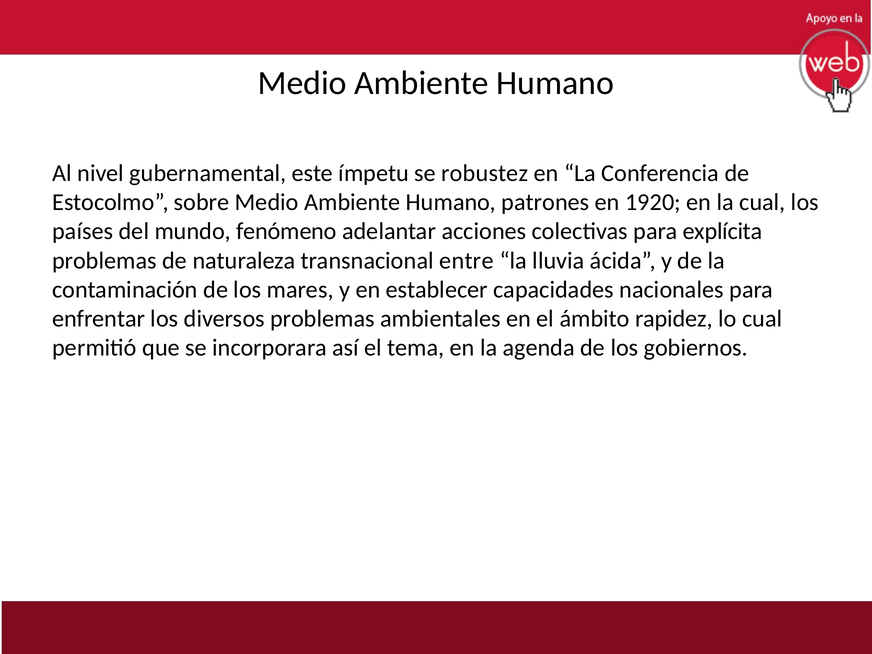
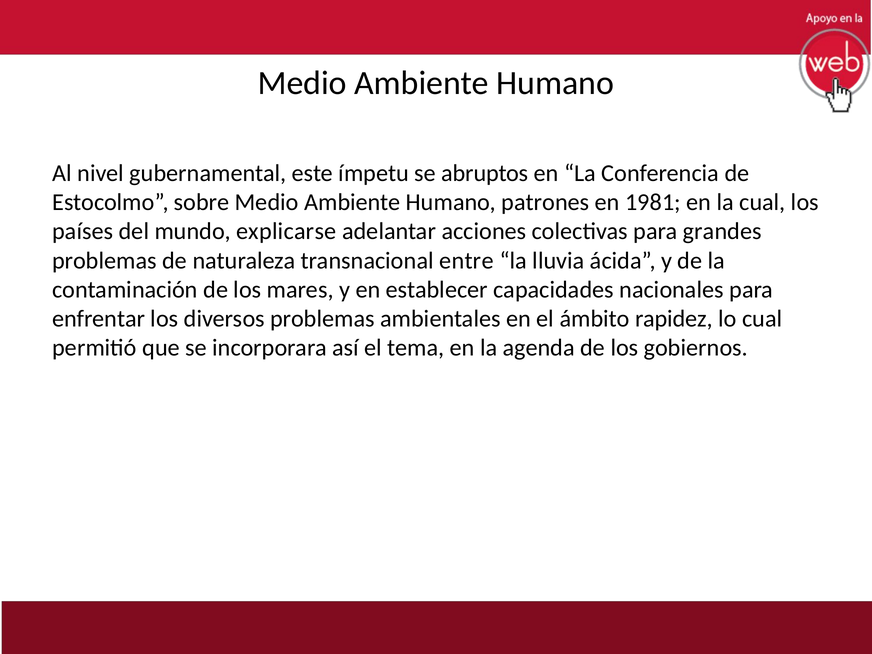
robustez: robustez -> abruptos
1920: 1920 -> 1981
fenómeno: fenómeno -> explicarse
explícita: explícita -> grandes
